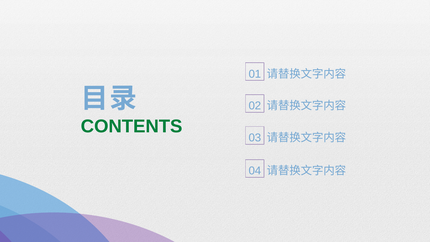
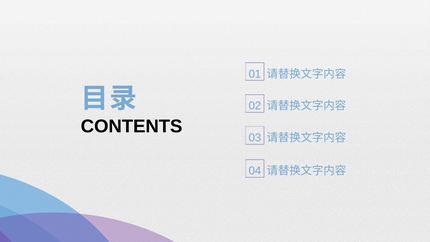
CONTENTS colour: green -> black
